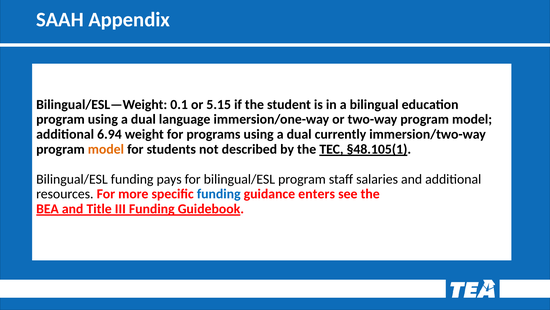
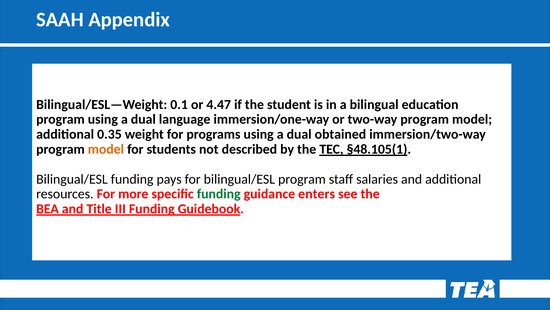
5.15: 5.15 -> 4.47
6.94: 6.94 -> 0.35
currently: currently -> obtained
funding at (219, 194) colour: blue -> green
